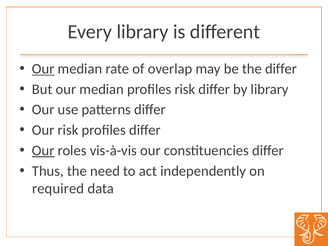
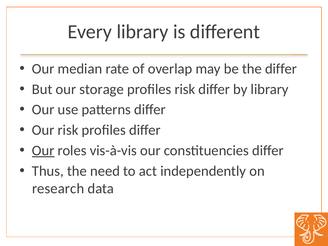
Our at (43, 69) underline: present -> none
But our median: median -> storage
required: required -> research
